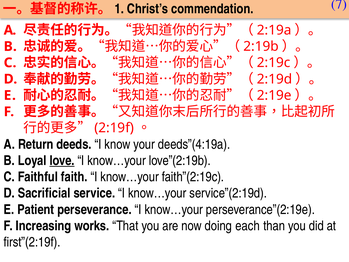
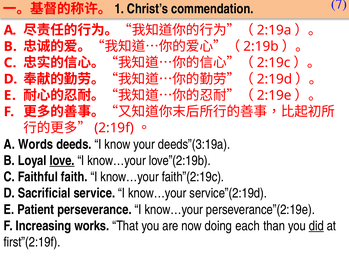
Return: Return -> Words
deeds”(4:19a: deeds”(4:19a -> deeds”(3:19a
did underline: none -> present
